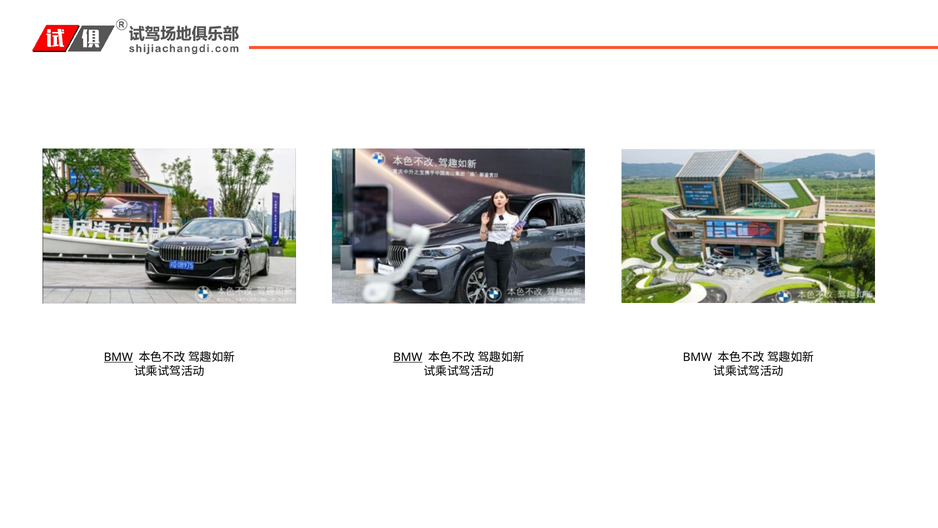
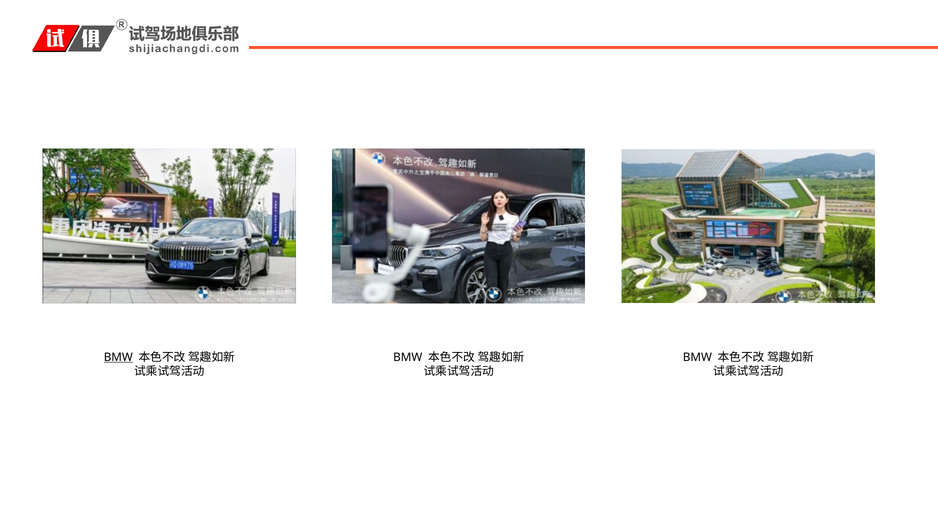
BMW at (408, 357) underline: present -> none
